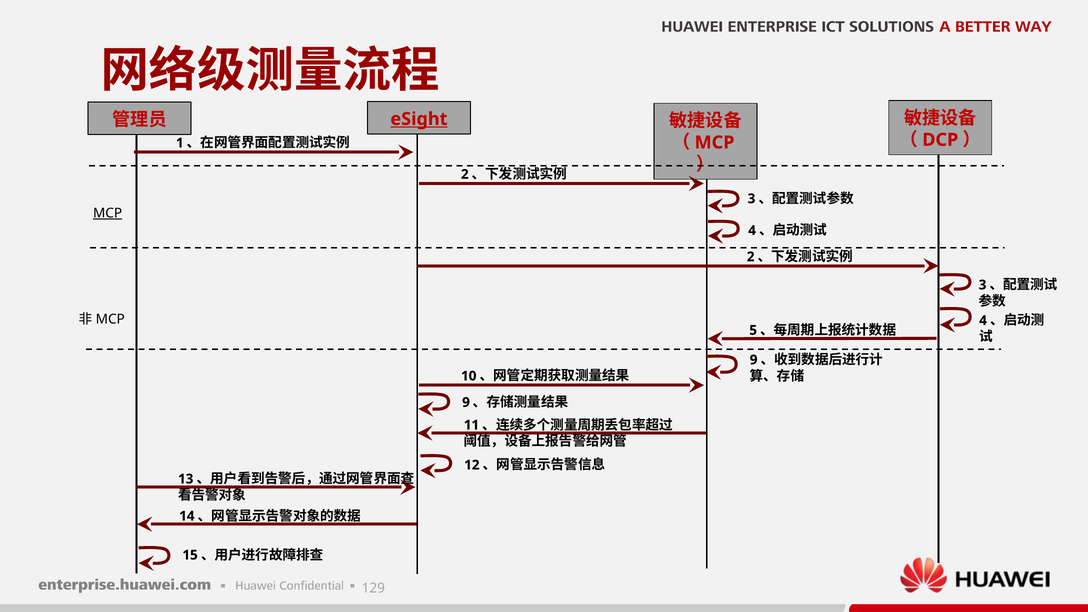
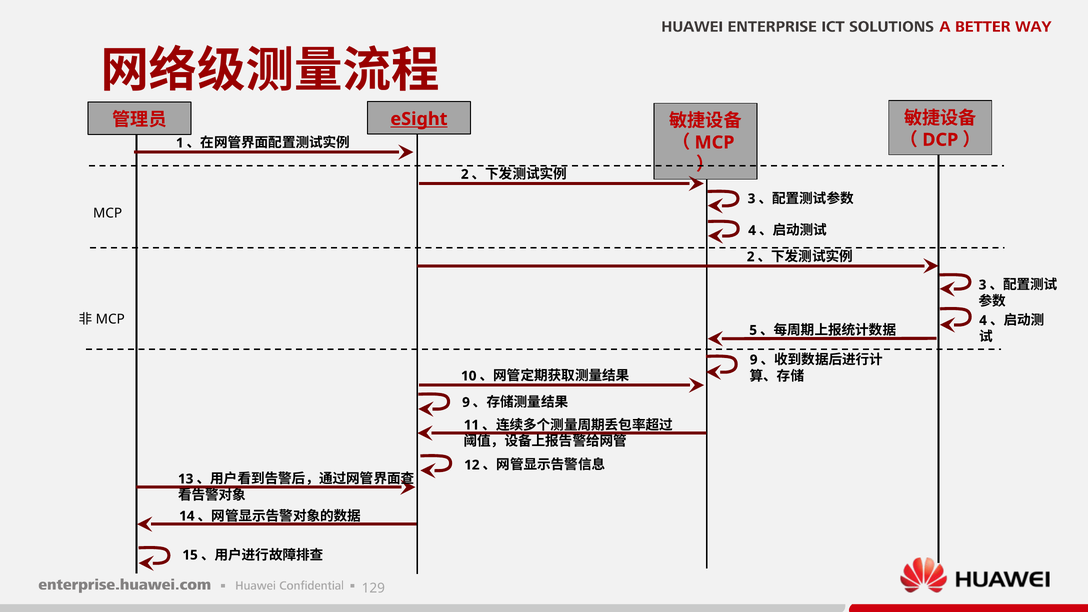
MCP at (108, 213) underline: present -> none
